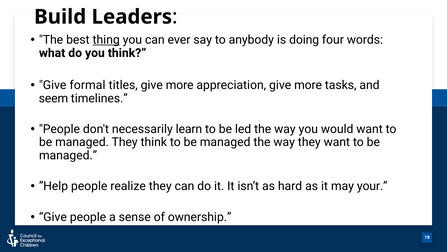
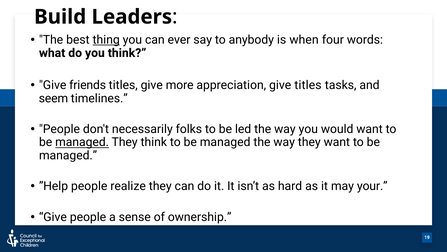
doing: doing -> when
formal: formal -> friends
appreciation give more: more -> titles
learn: learn -> folks
managed at (82, 142) underline: none -> present
